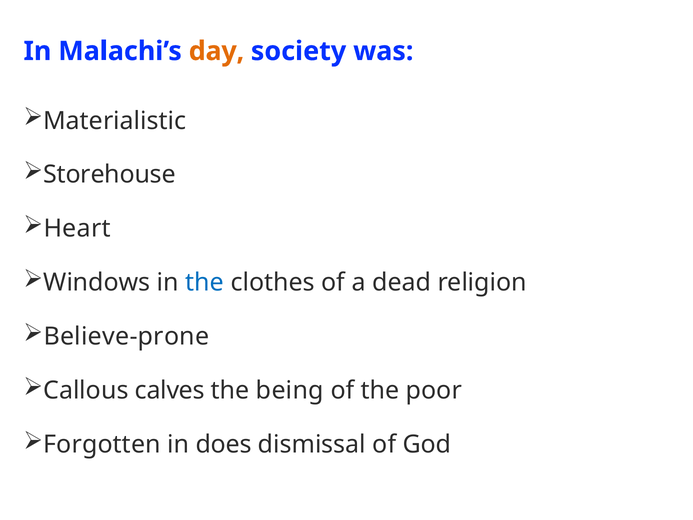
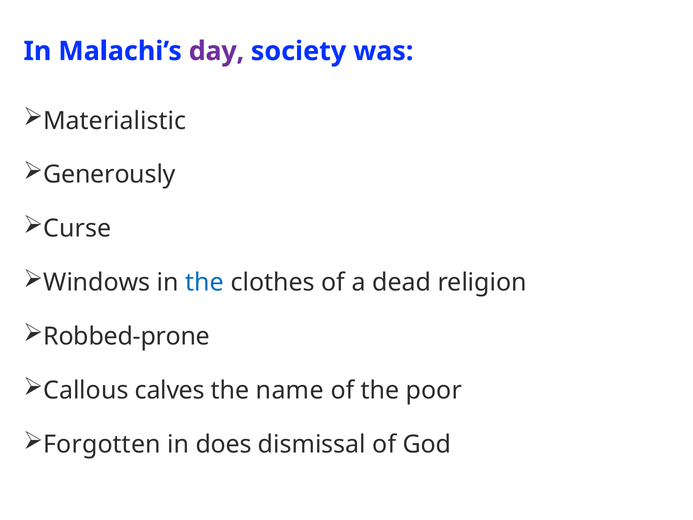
day colour: orange -> purple
Storehouse: Storehouse -> Generously
Heart: Heart -> Curse
Believe-prone: Believe-prone -> Robbed-prone
being: being -> name
